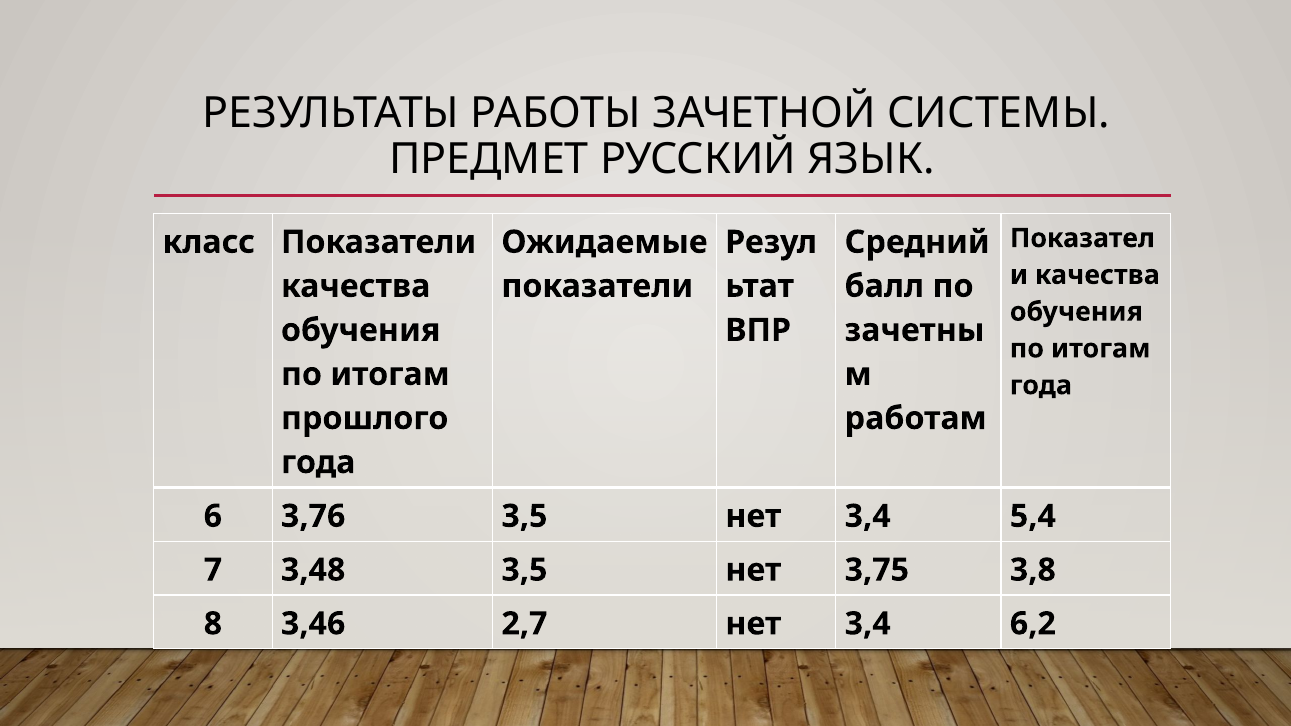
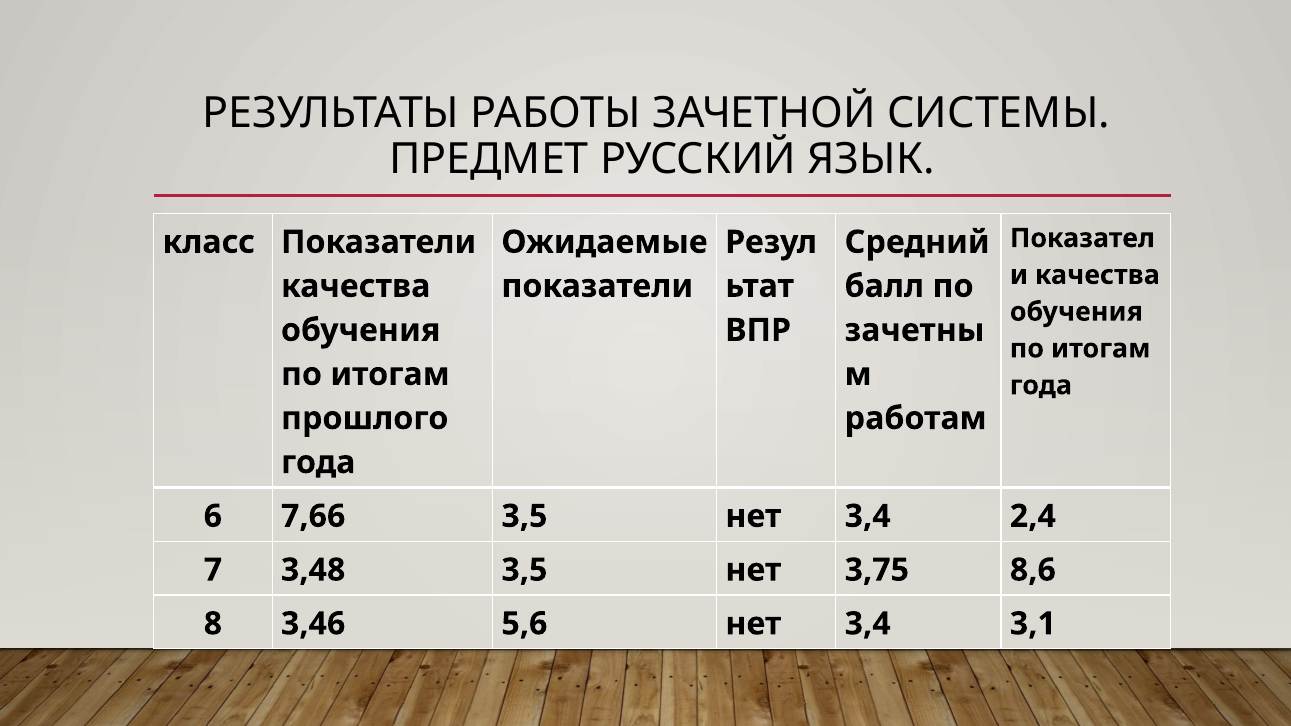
3,76: 3,76 -> 7,66
5,4: 5,4 -> 2,4
3,8: 3,8 -> 8,6
2,7: 2,7 -> 5,6
6,2: 6,2 -> 3,1
